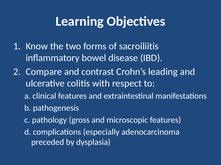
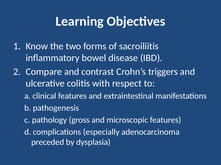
leading: leading -> triggers
